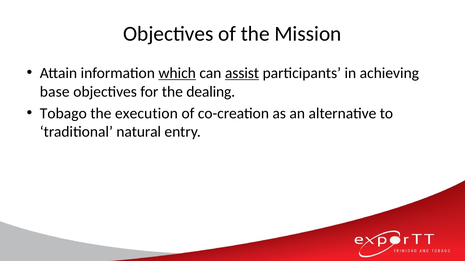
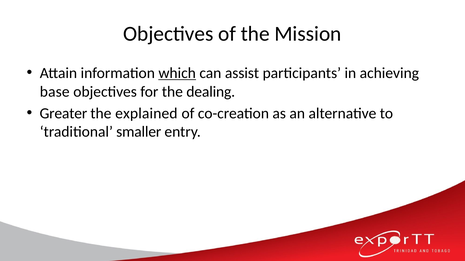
assist underline: present -> none
Tobago: Tobago -> Greater
execution: execution -> explained
natural: natural -> smaller
